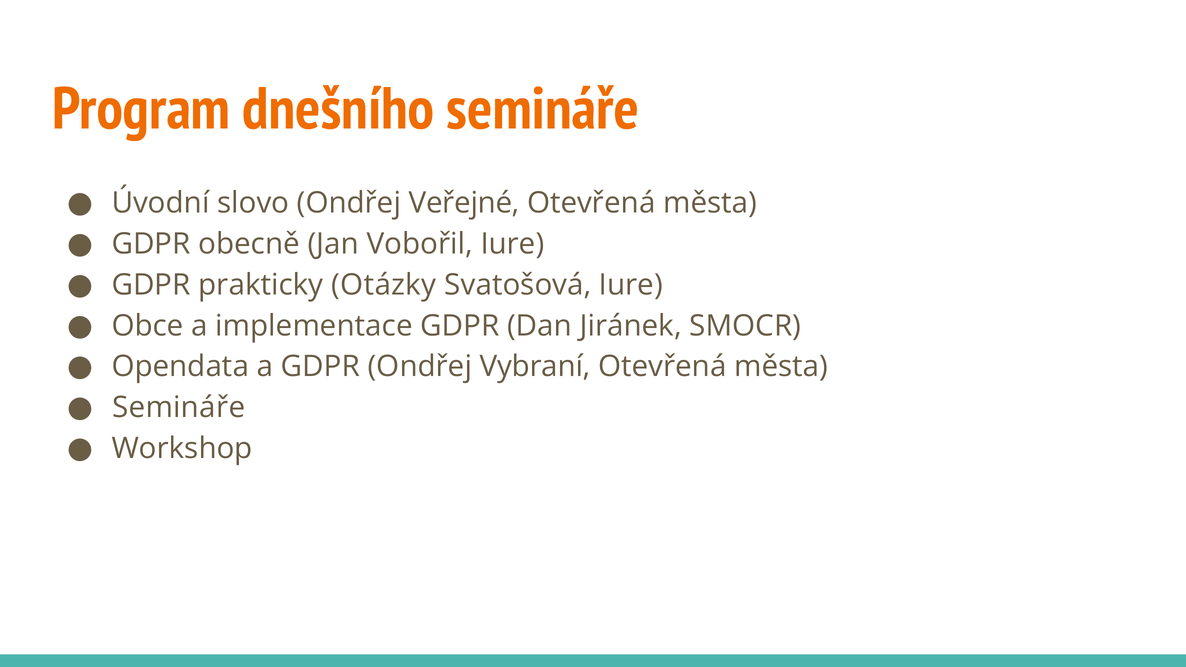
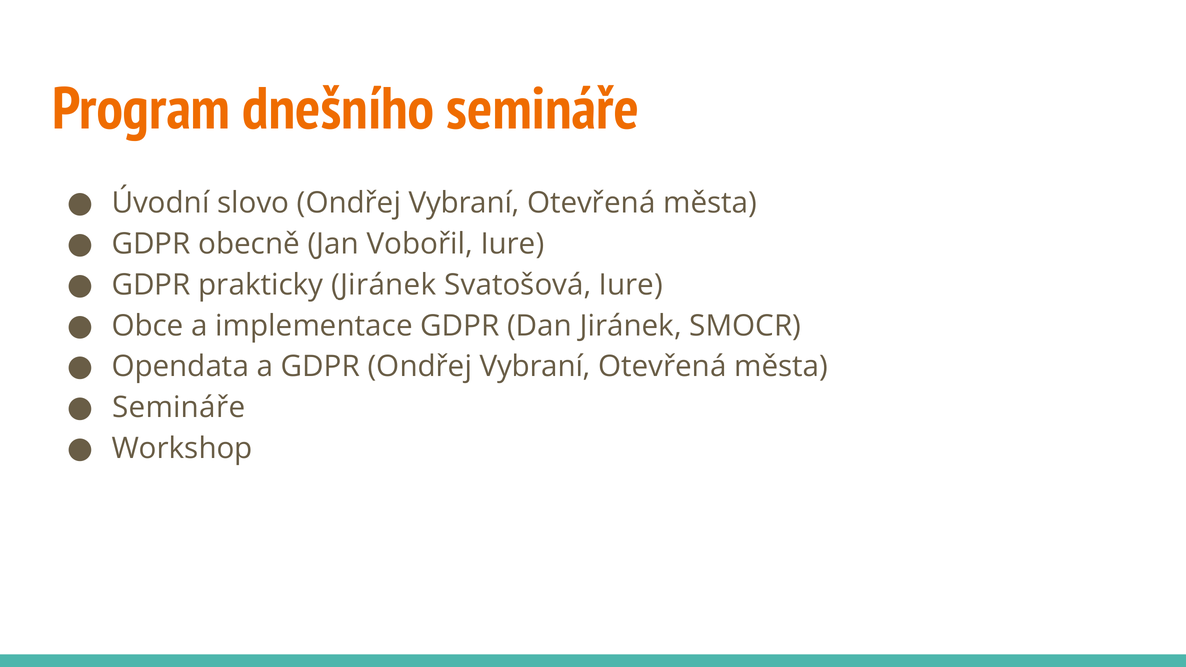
slovo Ondřej Veřejné: Veřejné -> Vybraní
prakticky Otázky: Otázky -> Jiránek
